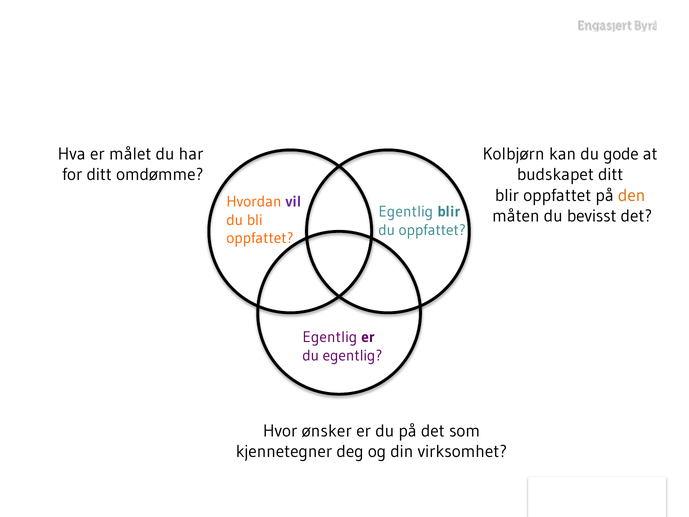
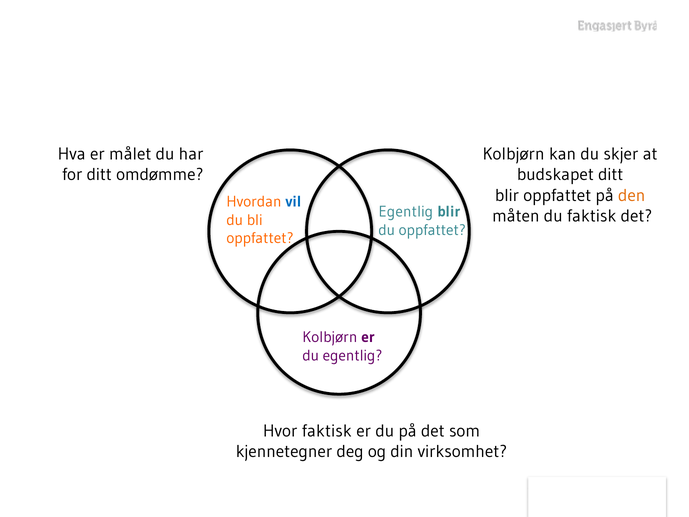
gode: gode -> skjer
vil colour: purple -> blue
du bevisst: bevisst -> faktisk
Egentlig at (330, 337): Egentlig -> Kolbjørn
Hvor ønsker: ønsker -> faktisk
